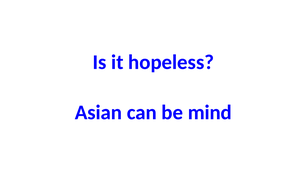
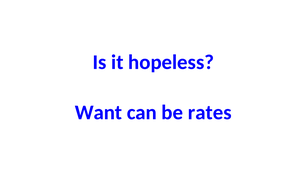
Asian: Asian -> Want
mind: mind -> rates
